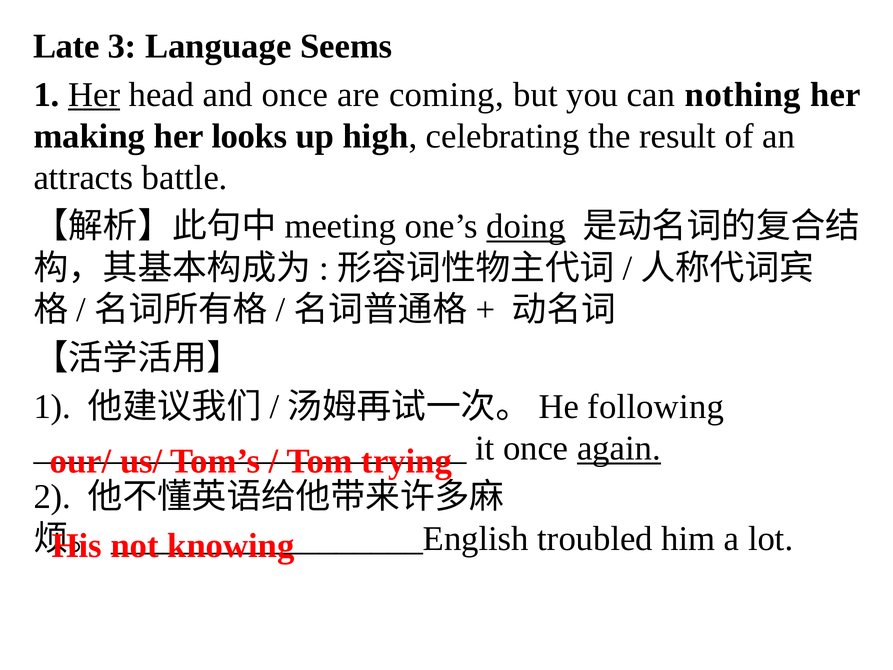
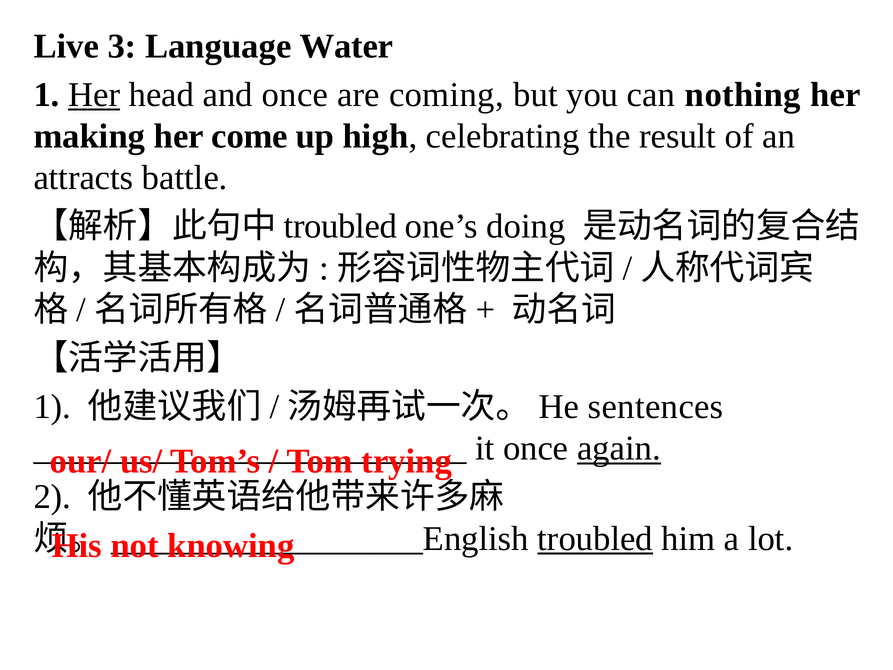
Late: Late -> Live
Seems: Seems -> Water
looks: looks -> come
meeting at (340, 226): meeting -> troubled
doing underline: present -> none
following: following -> sentences
troubled at (595, 538) underline: none -> present
